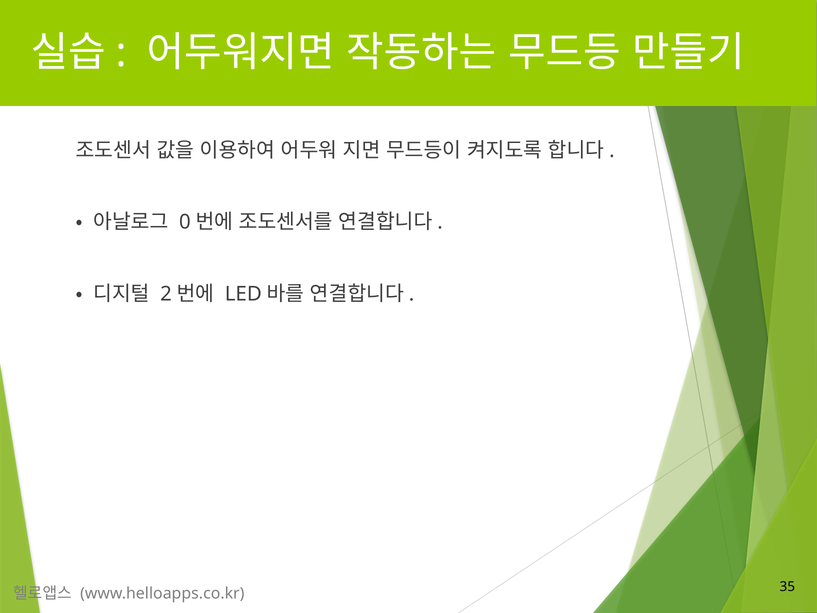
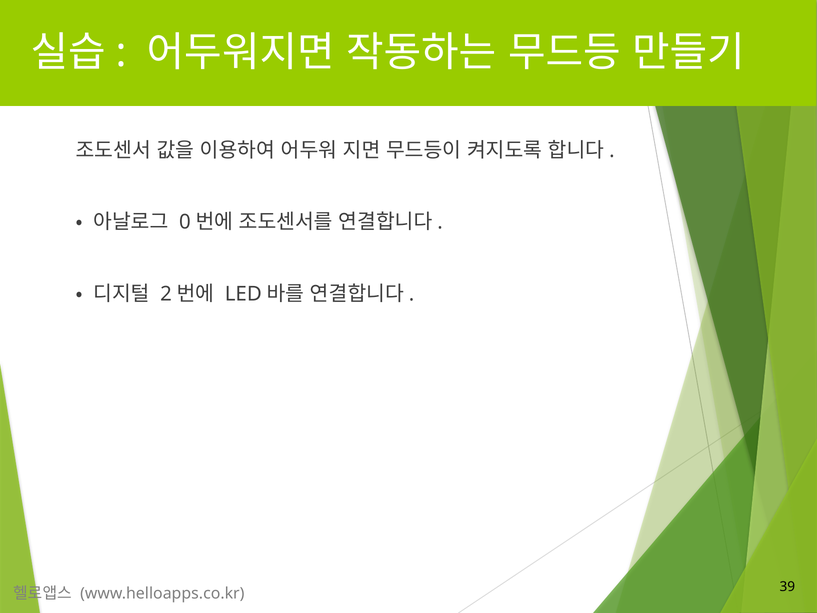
35: 35 -> 39
